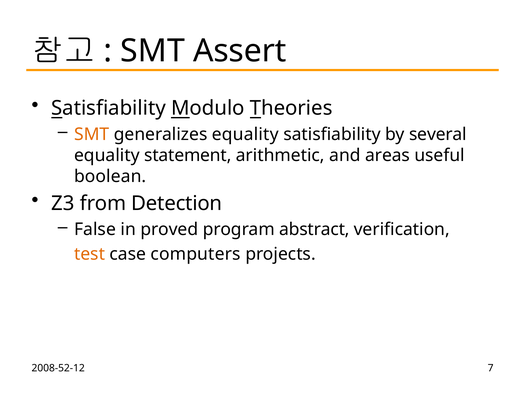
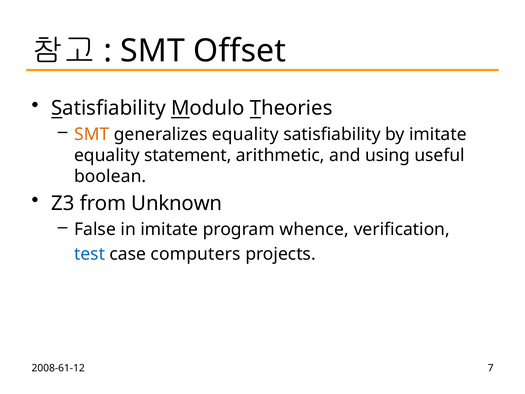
Assert: Assert -> Offset
by several: several -> imitate
areas: areas -> using
Detection: Detection -> Unknown
in proved: proved -> imitate
abstract: abstract -> whence
test colour: orange -> blue
2008-52-12: 2008-52-12 -> 2008-61-12
